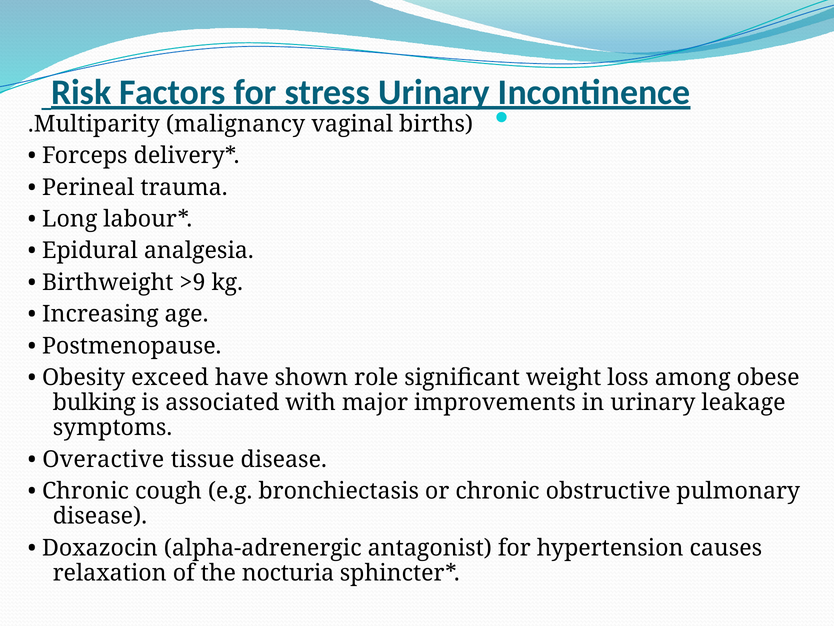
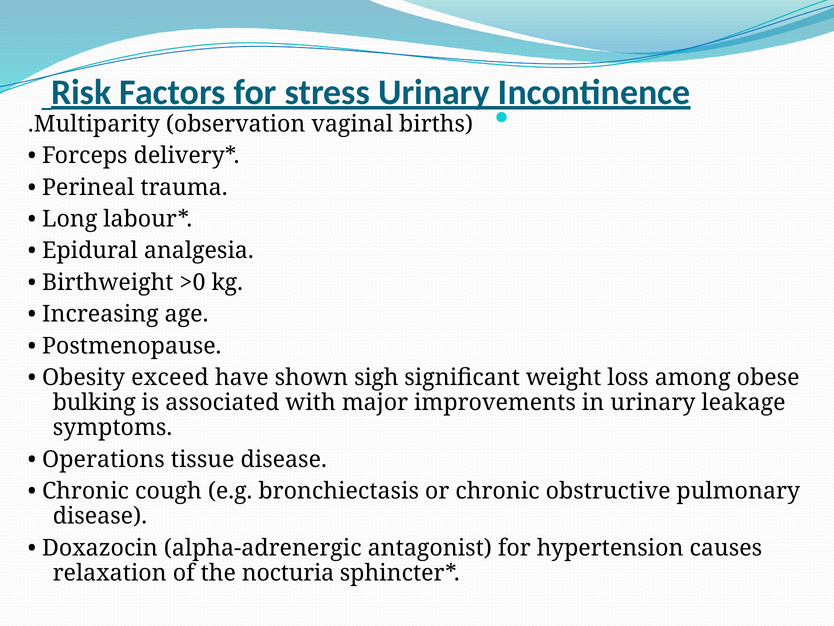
malignancy: malignancy -> observation
>9: >9 -> >0
role: role -> sigh
Overactive: Overactive -> Operations
